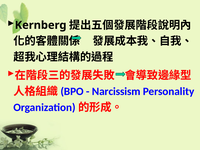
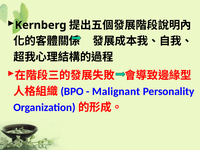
Narcissism: Narcissism -> Malignant
